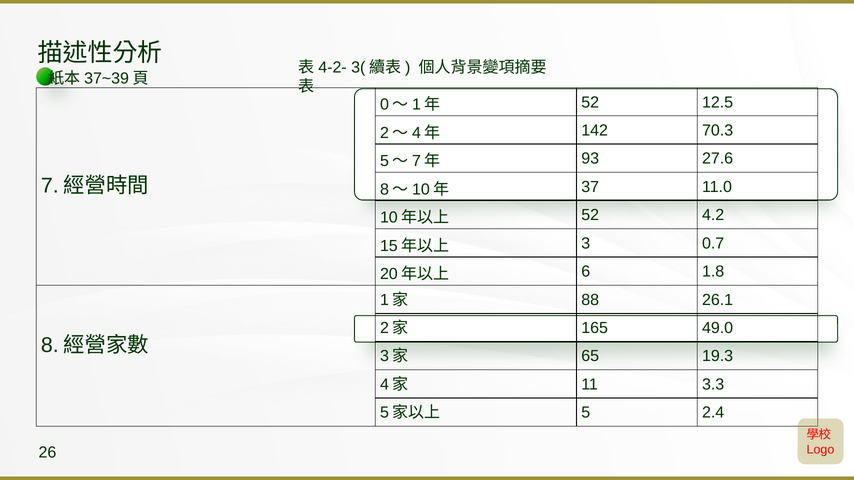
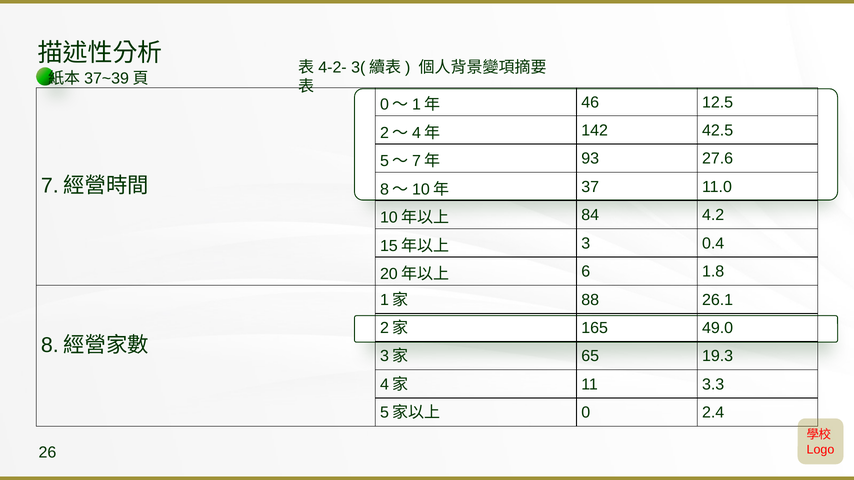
52 at (590, 102): 52 -> 46
70.3: 70.3 -> 42.5
52 at (590, 215): 52 -> 84
0.7: 0.7 -> 0.4
5: 5 -> 0
